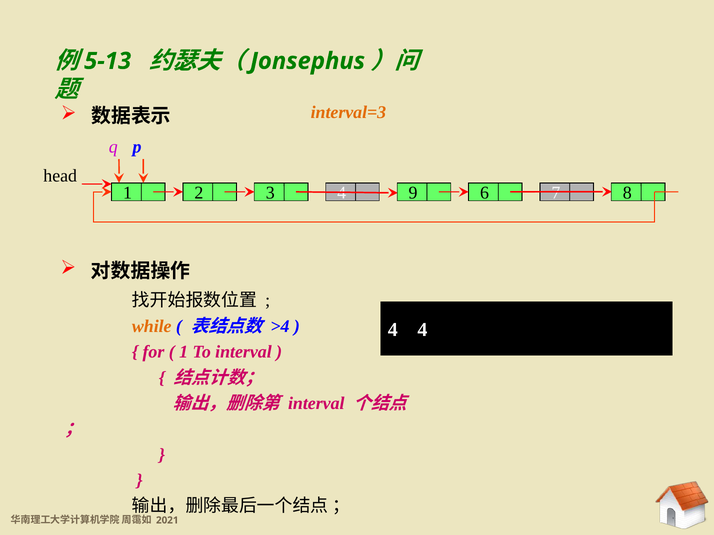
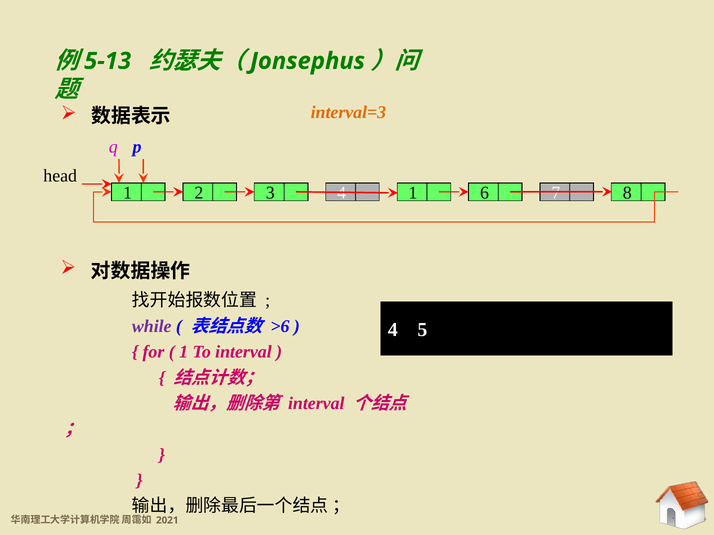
4 9: 9 -> 1
while colour: orange -> purple
>4: >4 -> >6
4 4: 4 -> 5
